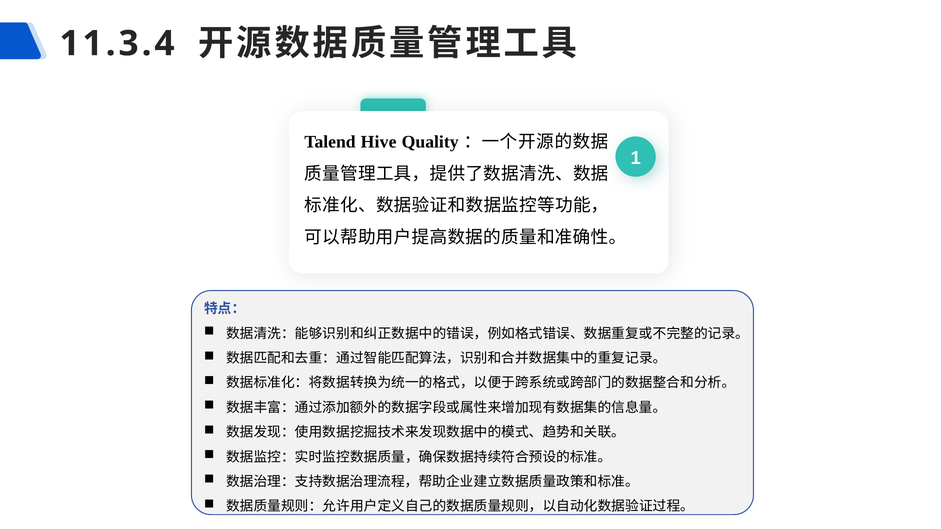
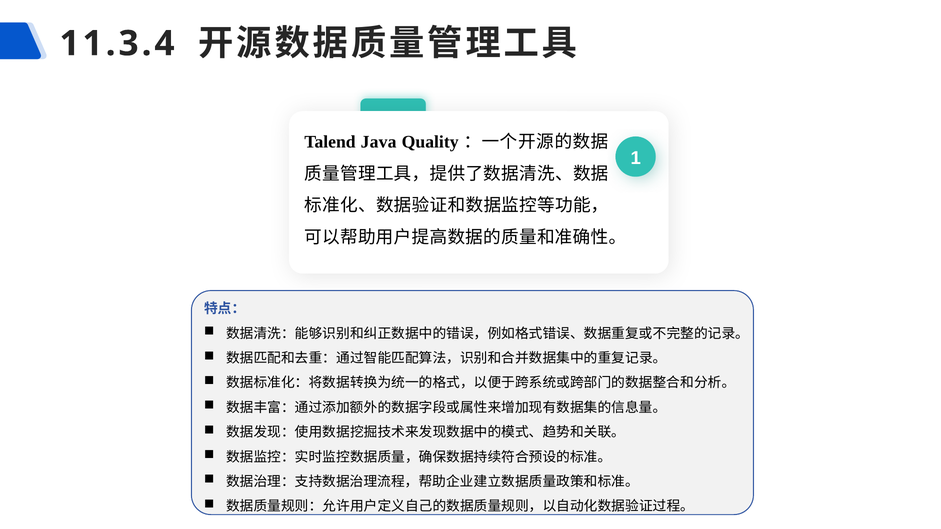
Hive: Hive -> Java
